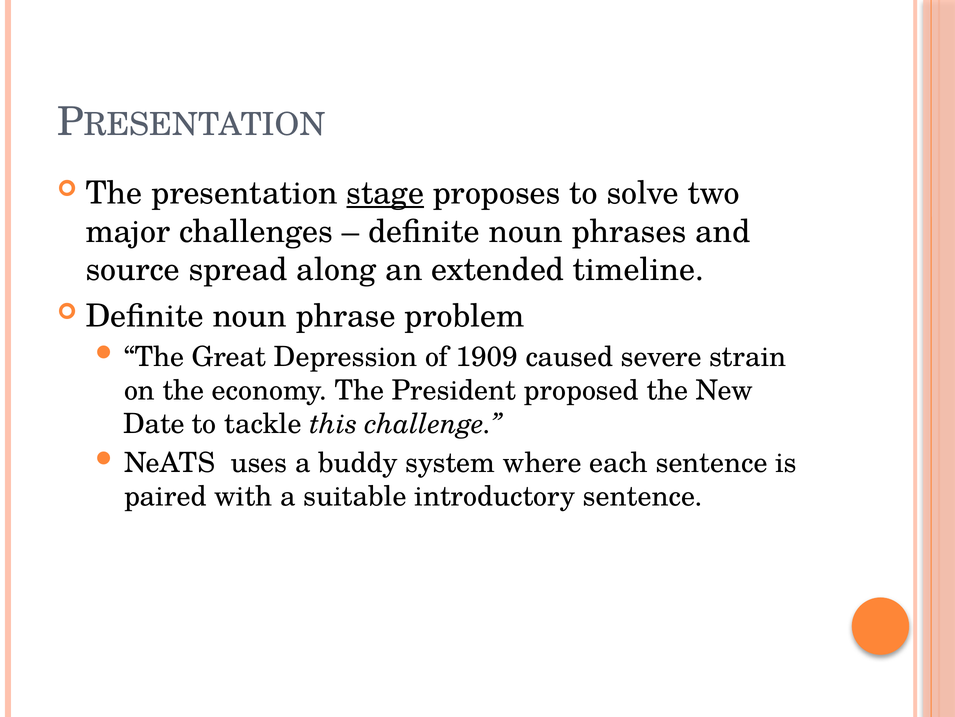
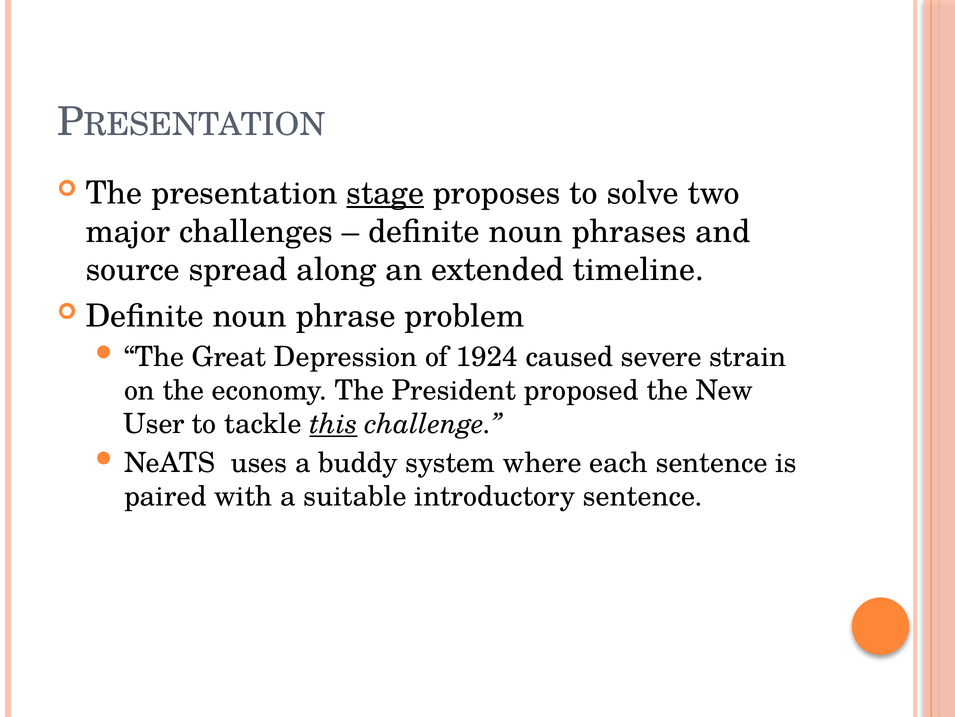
1909: 1909 -> 1924
Date: Date -> User
this underline: none -> present
